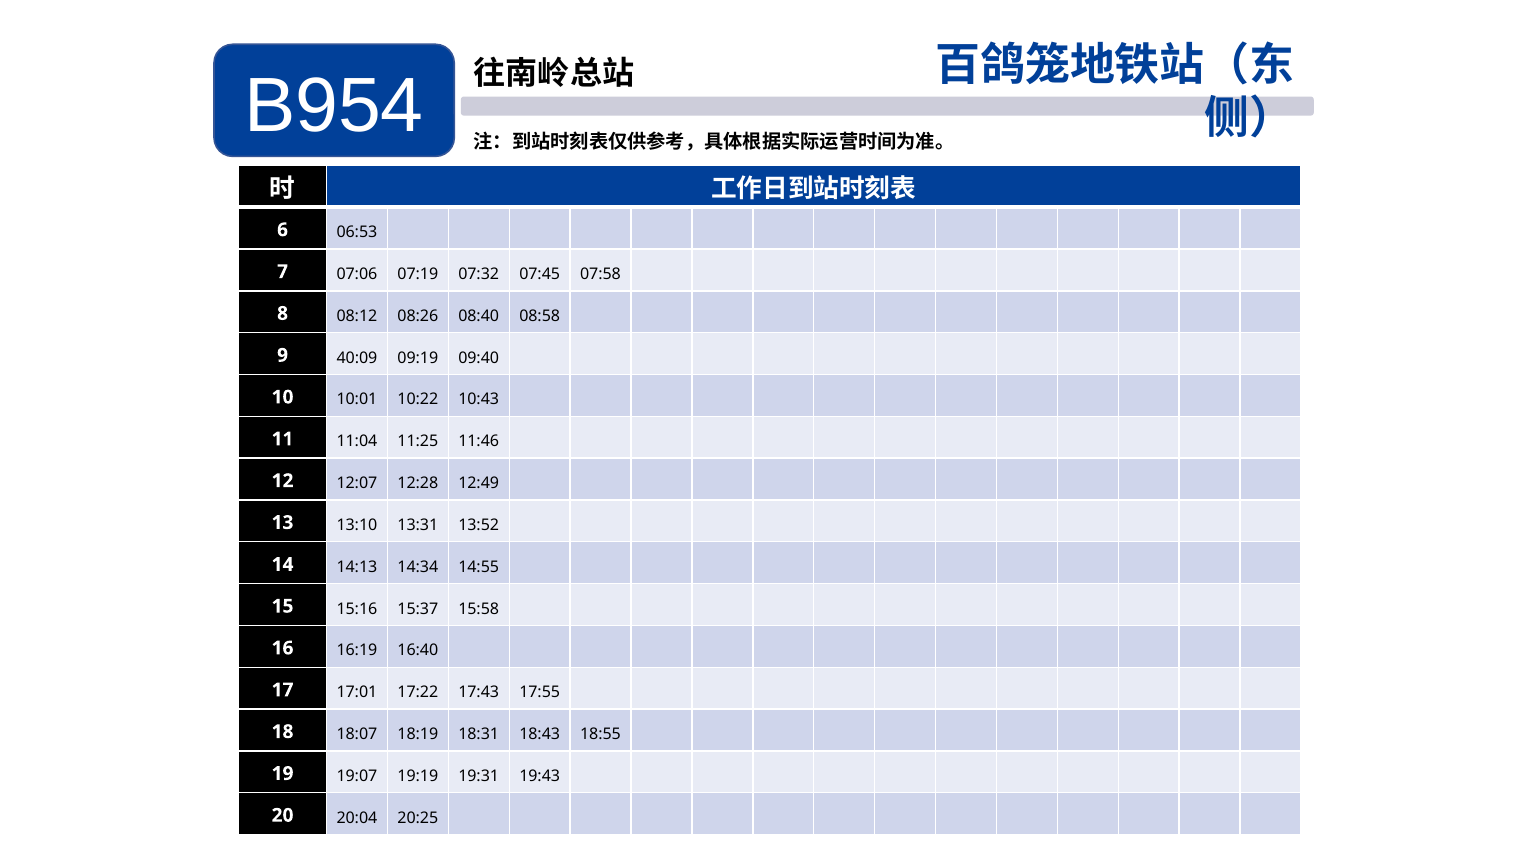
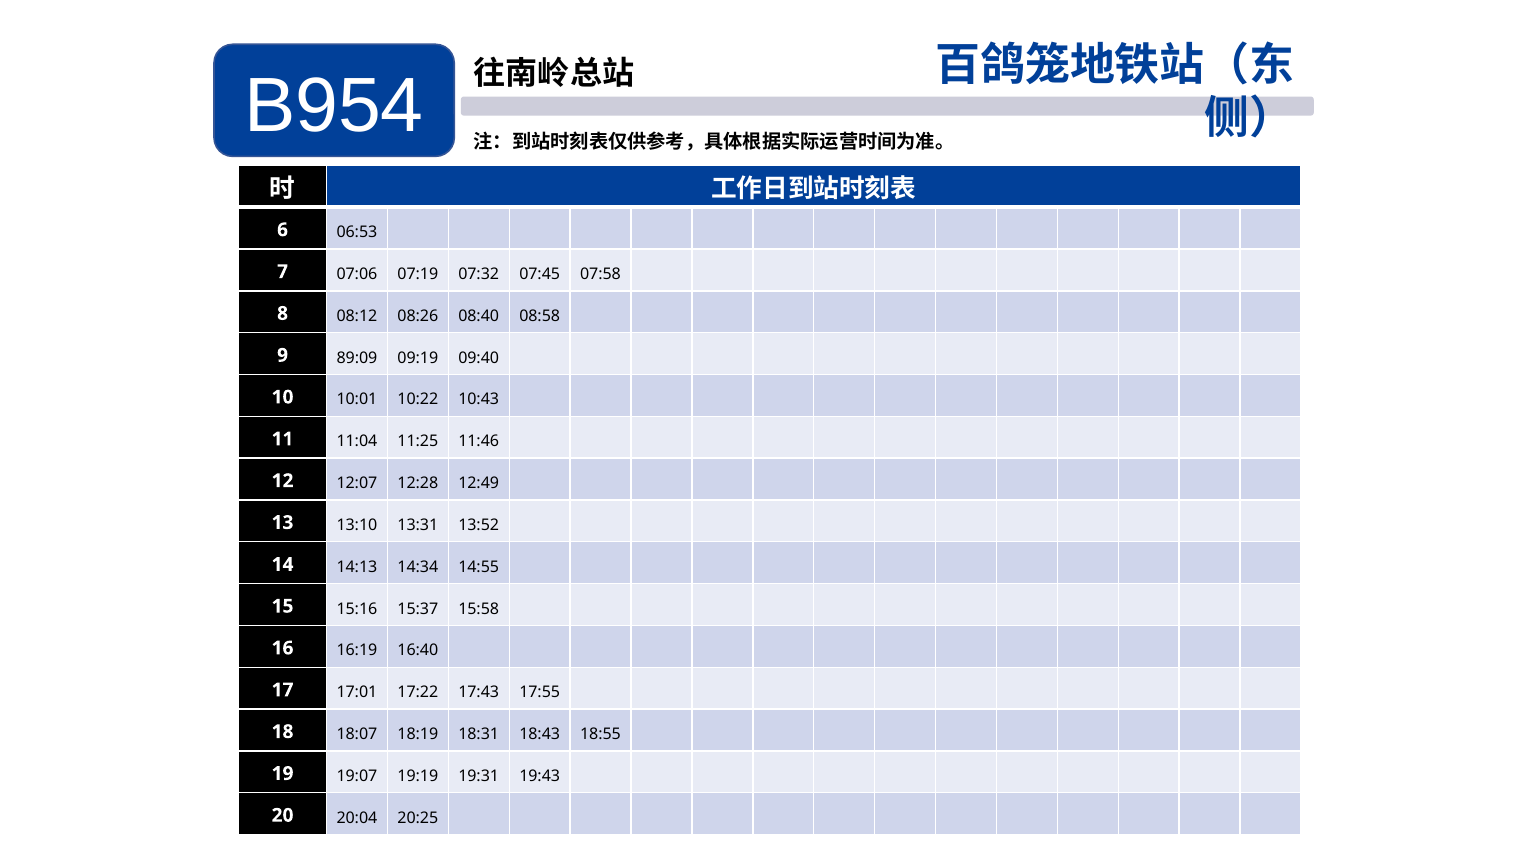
40:09: 40:09 -> 89:09
